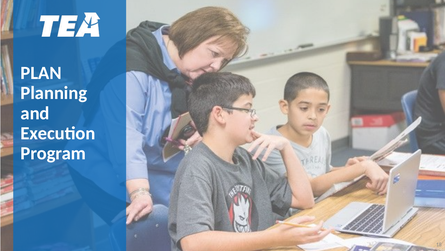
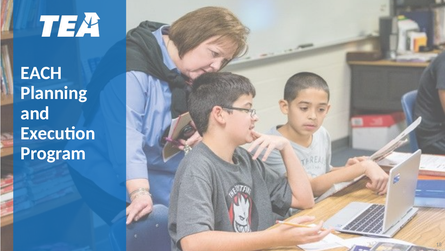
PLAN: PLAN -> EACH
